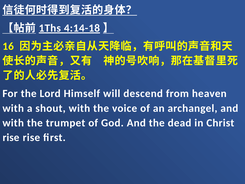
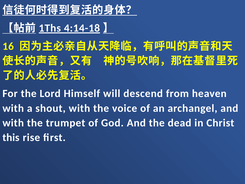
rise at (11, 137): rise -> this
